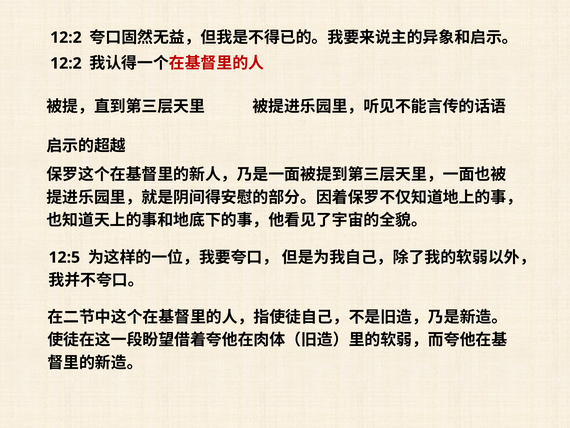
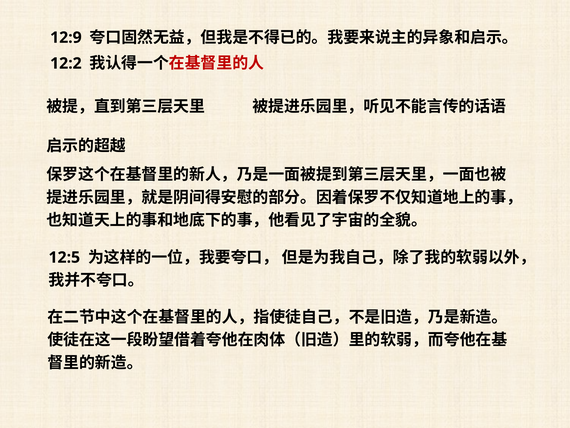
12:2 at (66, 38): 12:2 -> 12:9
